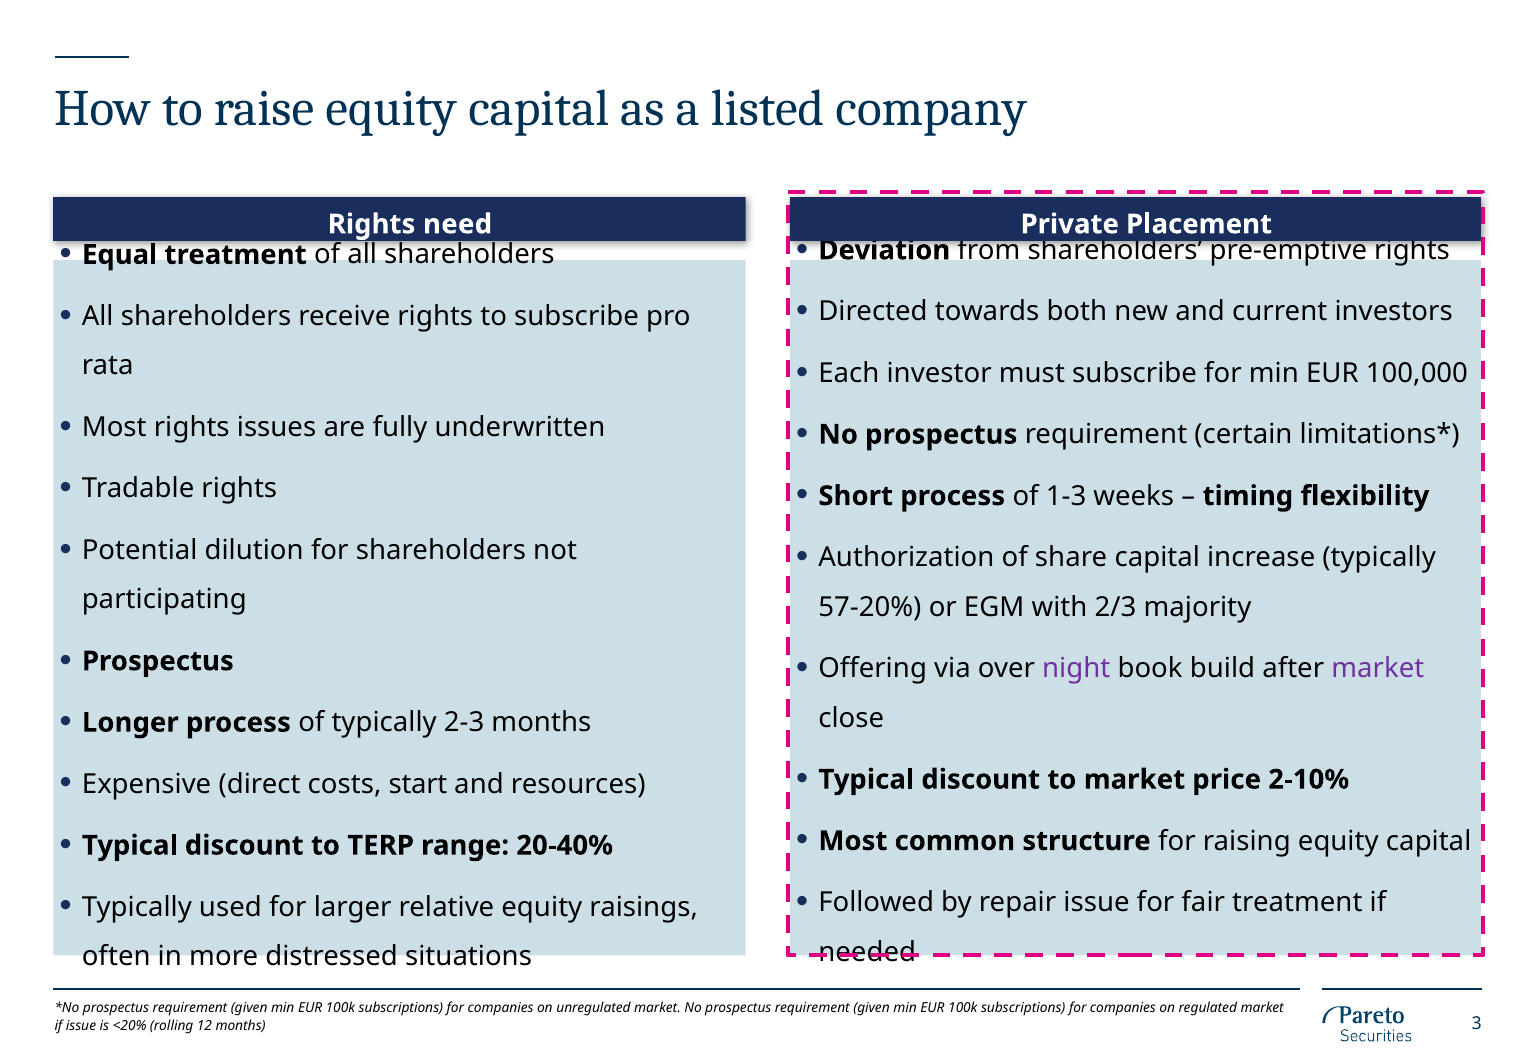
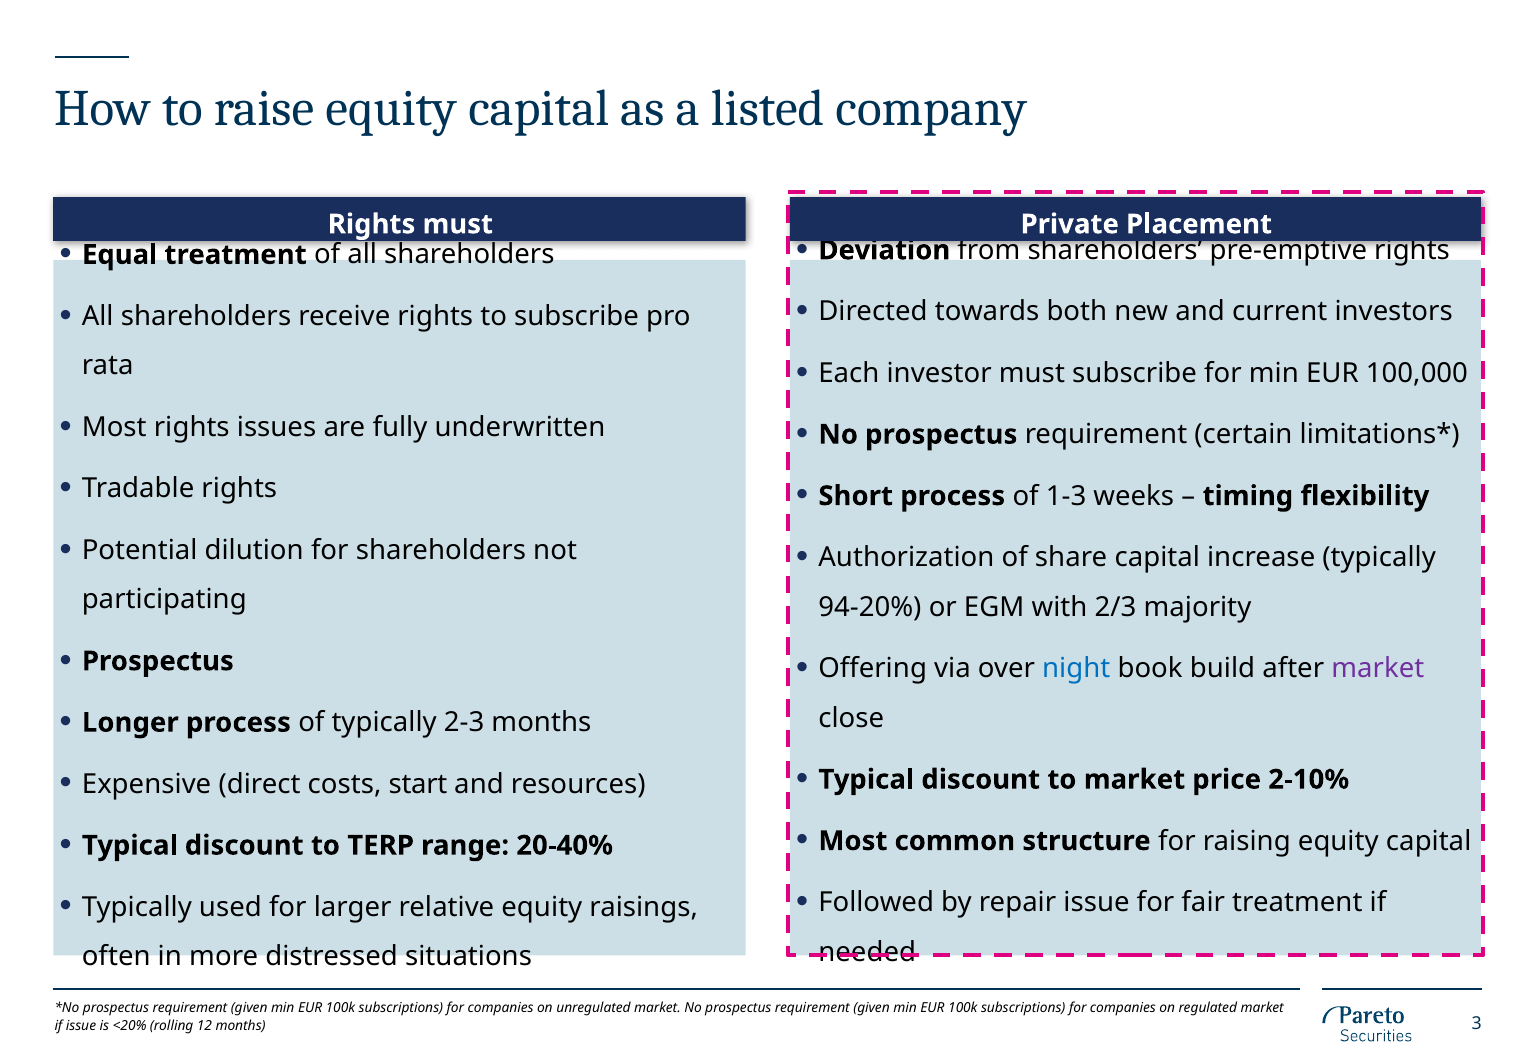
Rights need: need -> must
57-20%: 57-20% -> 94-20%
night colour: purple -> blue
